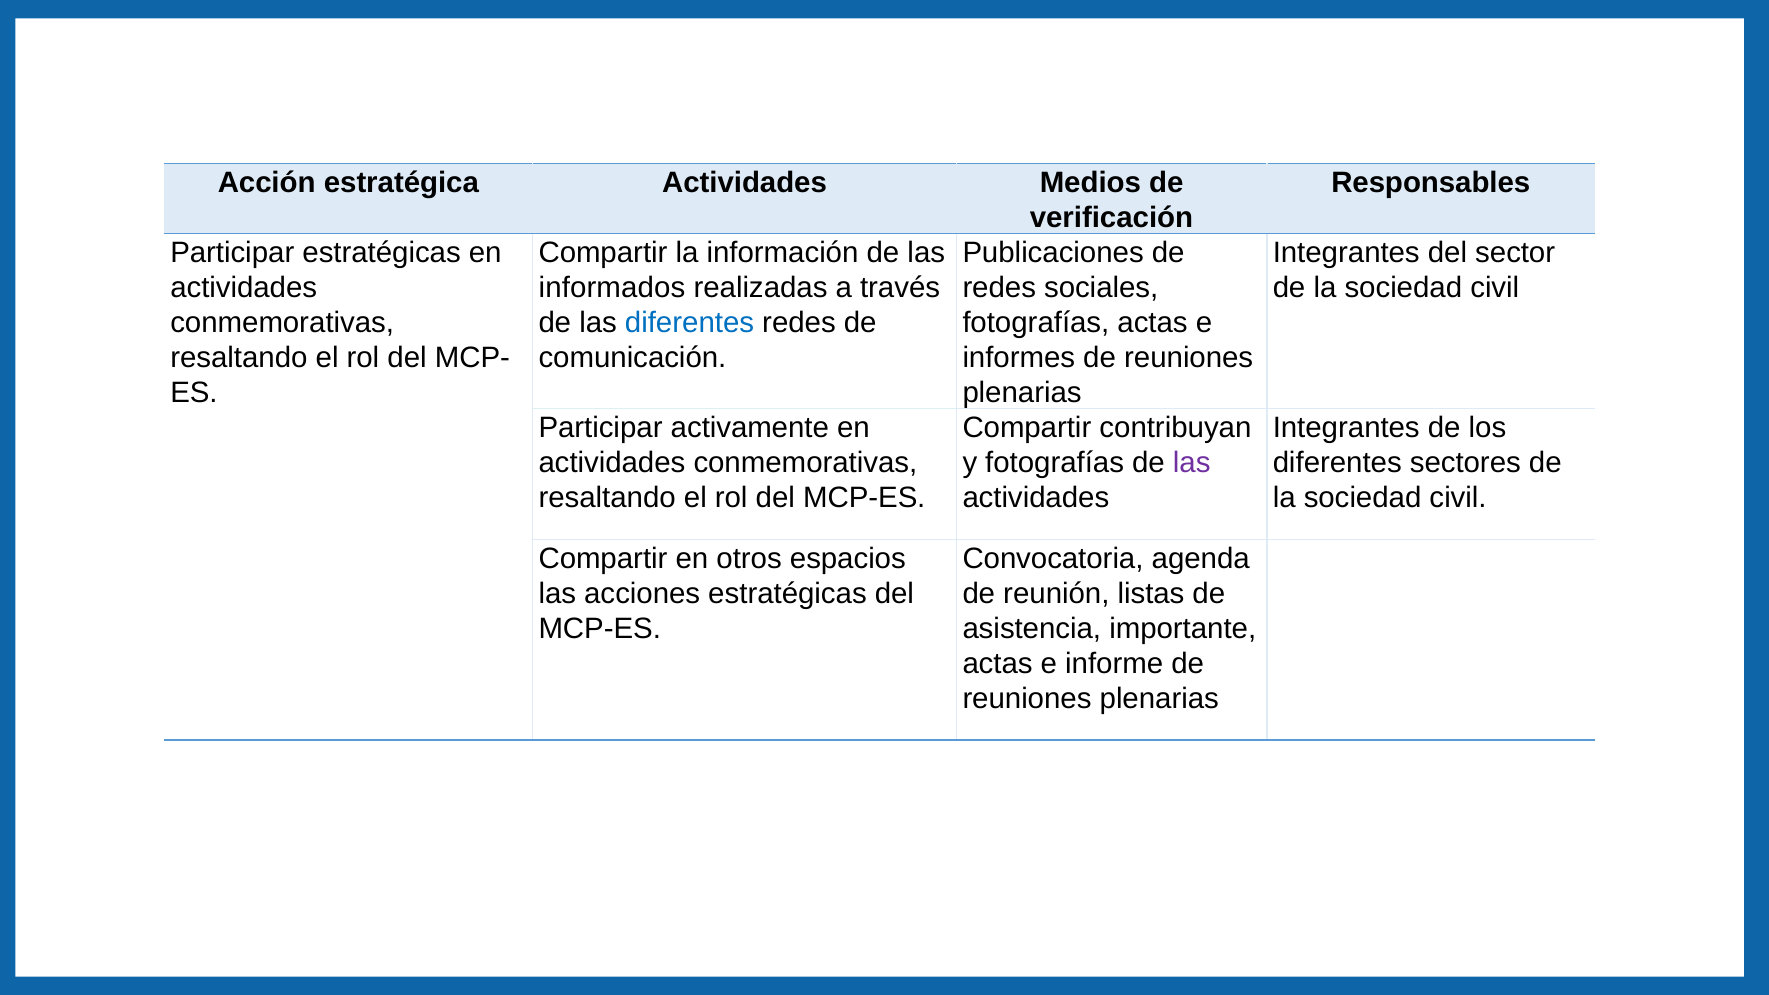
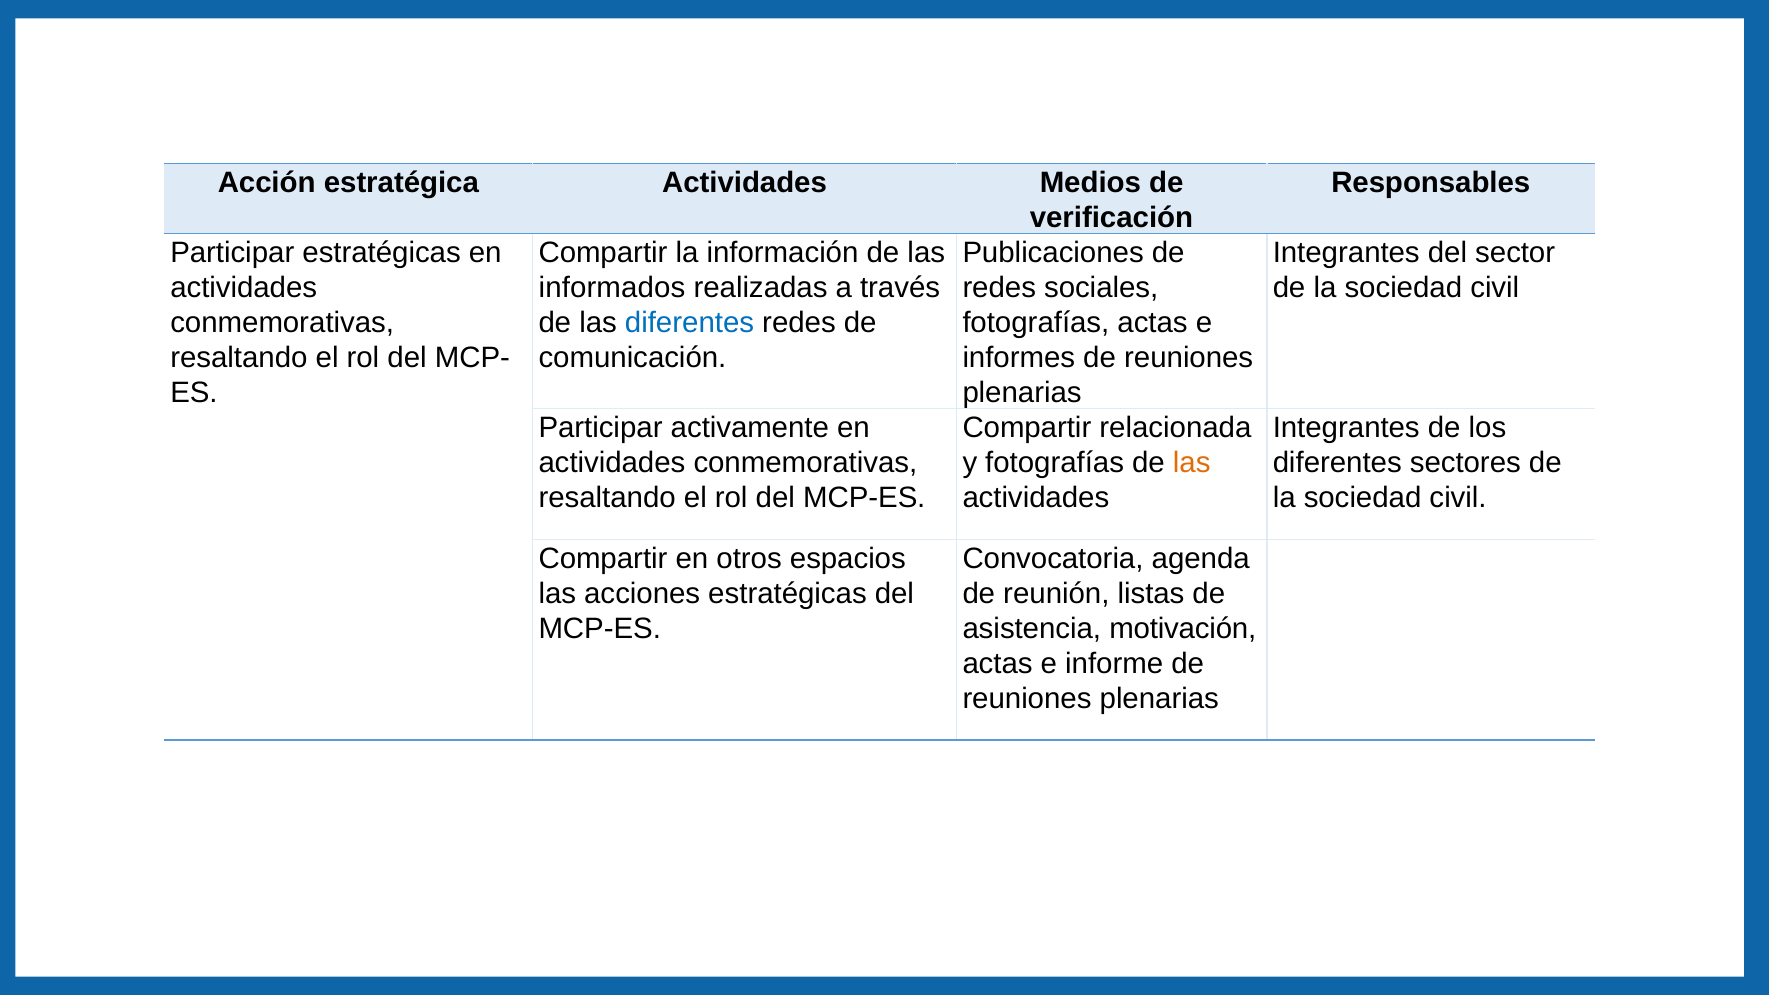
contribuyan: contribuyan -> relacionada
las at (1192, 463) colour: purple -> orange
importante: importante -> motivación
